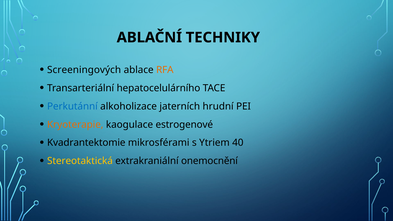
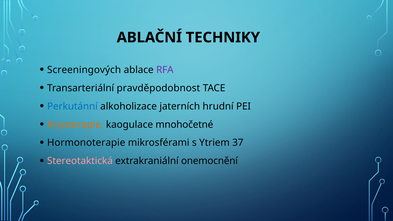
RFA colour: orange -> purple
hepatocelulárního: hepatocelulárního -> pravděpodobnost
estrogenové: estrogenové -> mnohočetné
Kvadrantektomie: Kvadrantektomie -> Hormonoterapie
40: 40 -> 37
Stereotaktická colour: yellow -> pink
